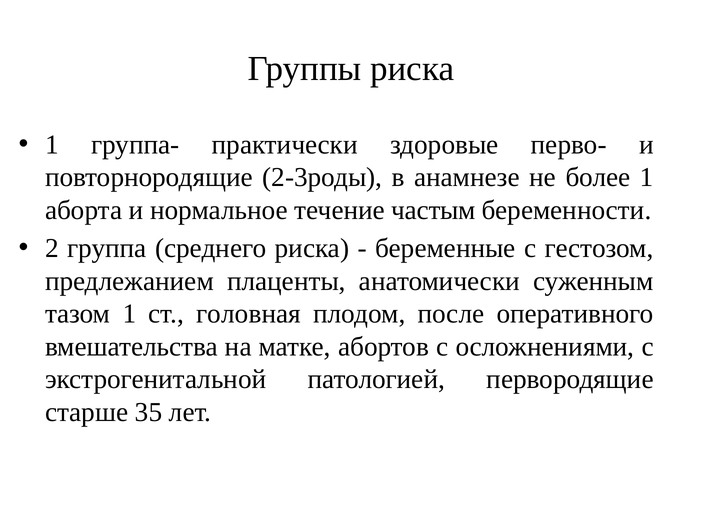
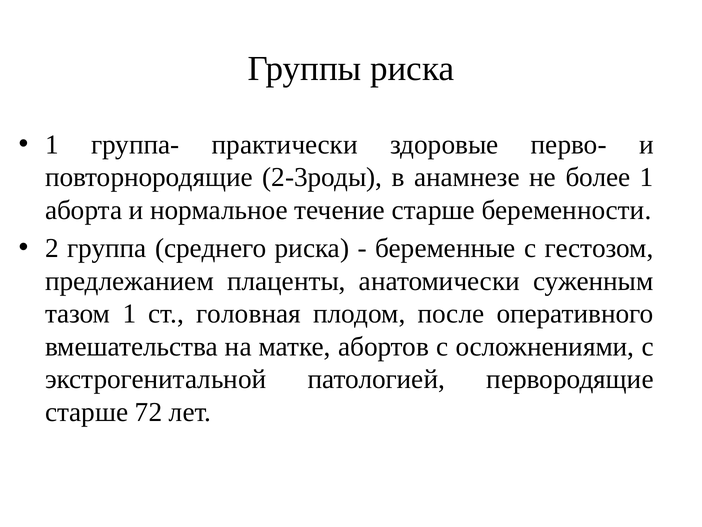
течение частым: частым -> старше
35: 35 -> 72
